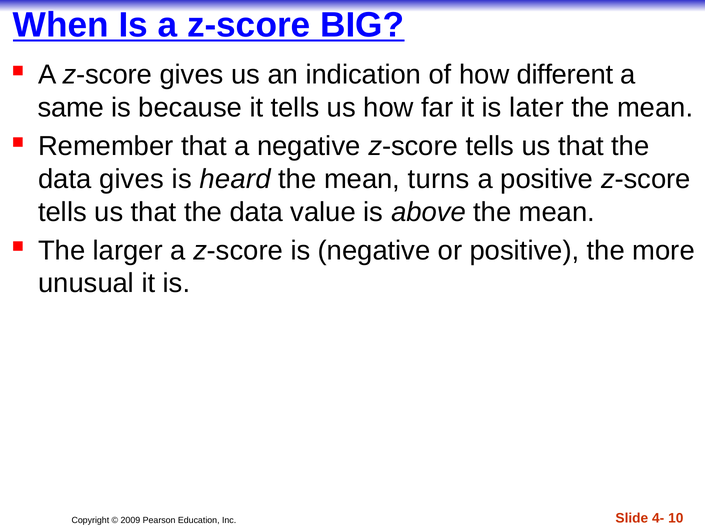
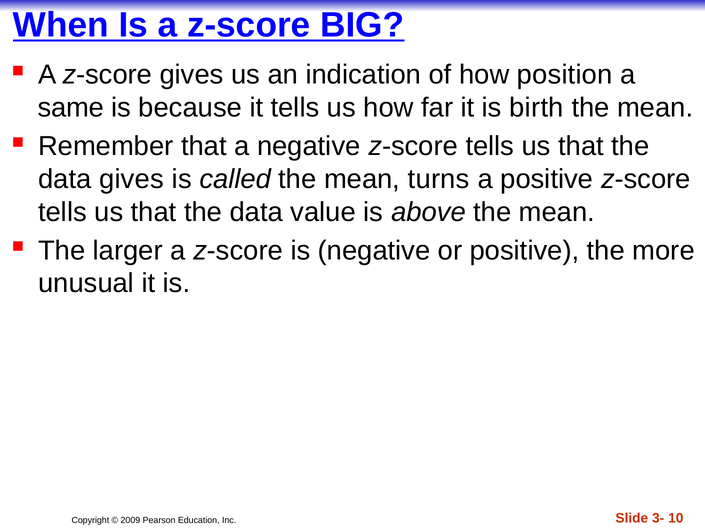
different: different -> position
later: later -> birth
heard: heard -> called
4-: 4- -> 3-
